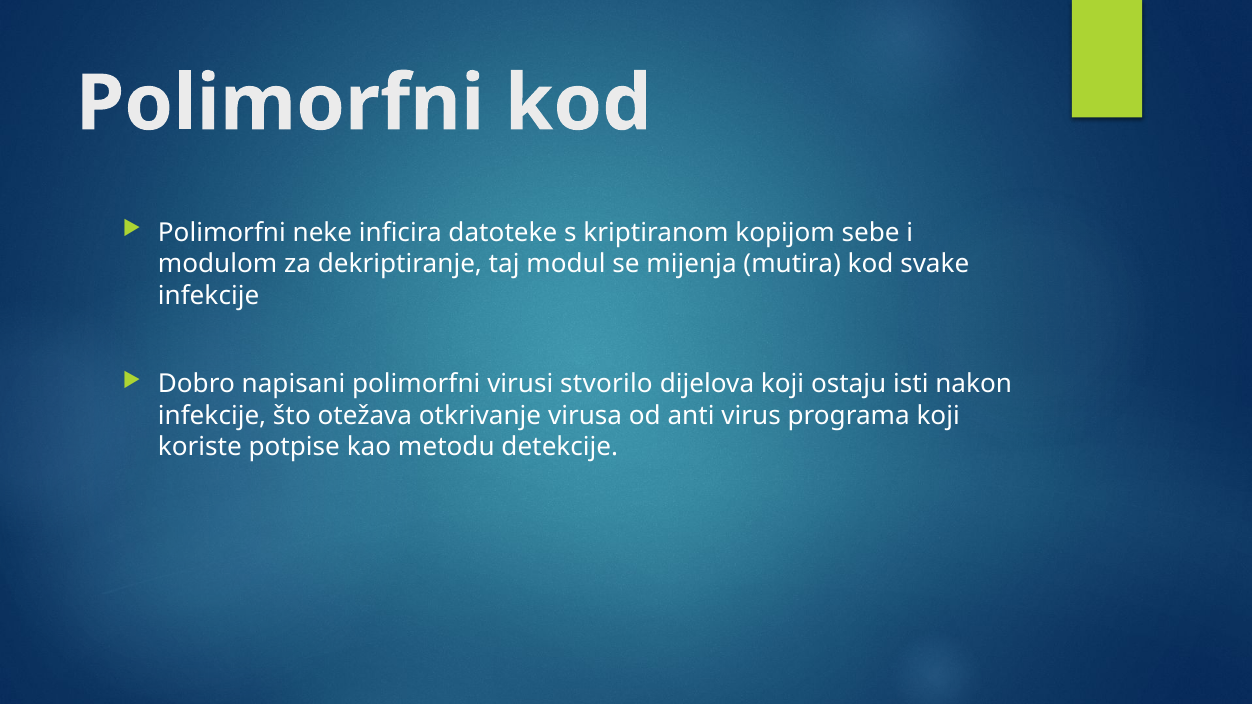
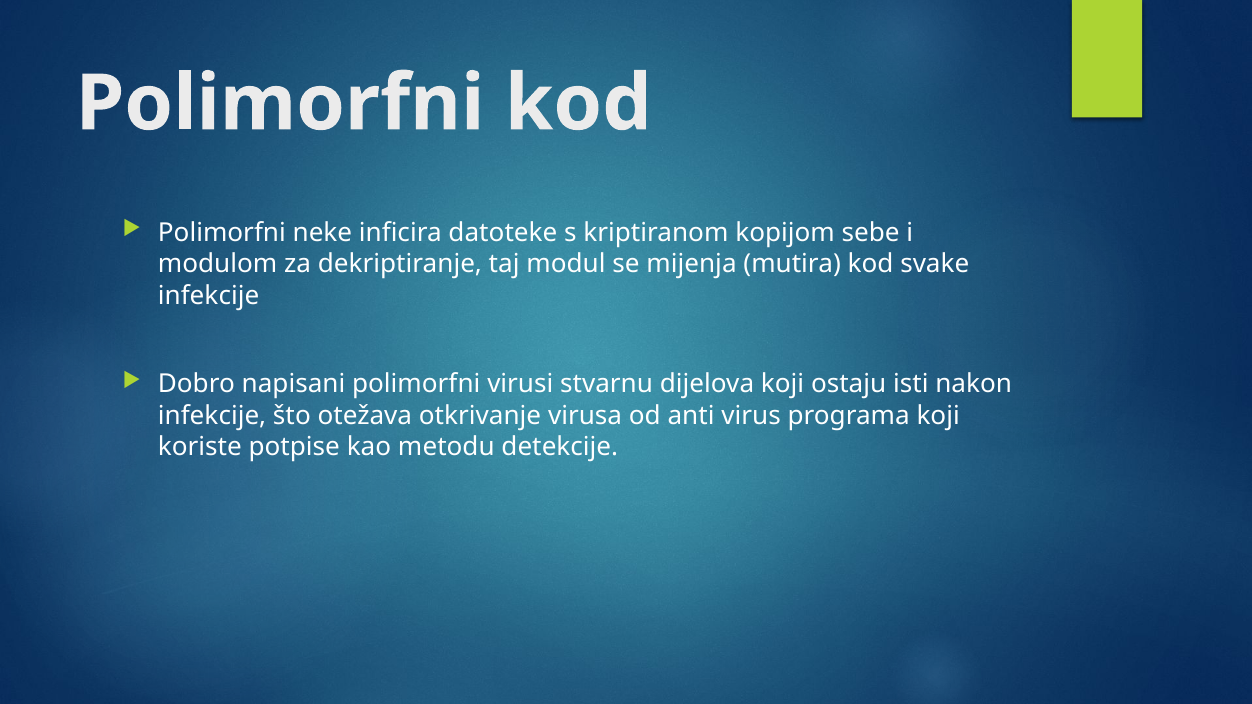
stvorilo: stvorilo -> stvarnu
